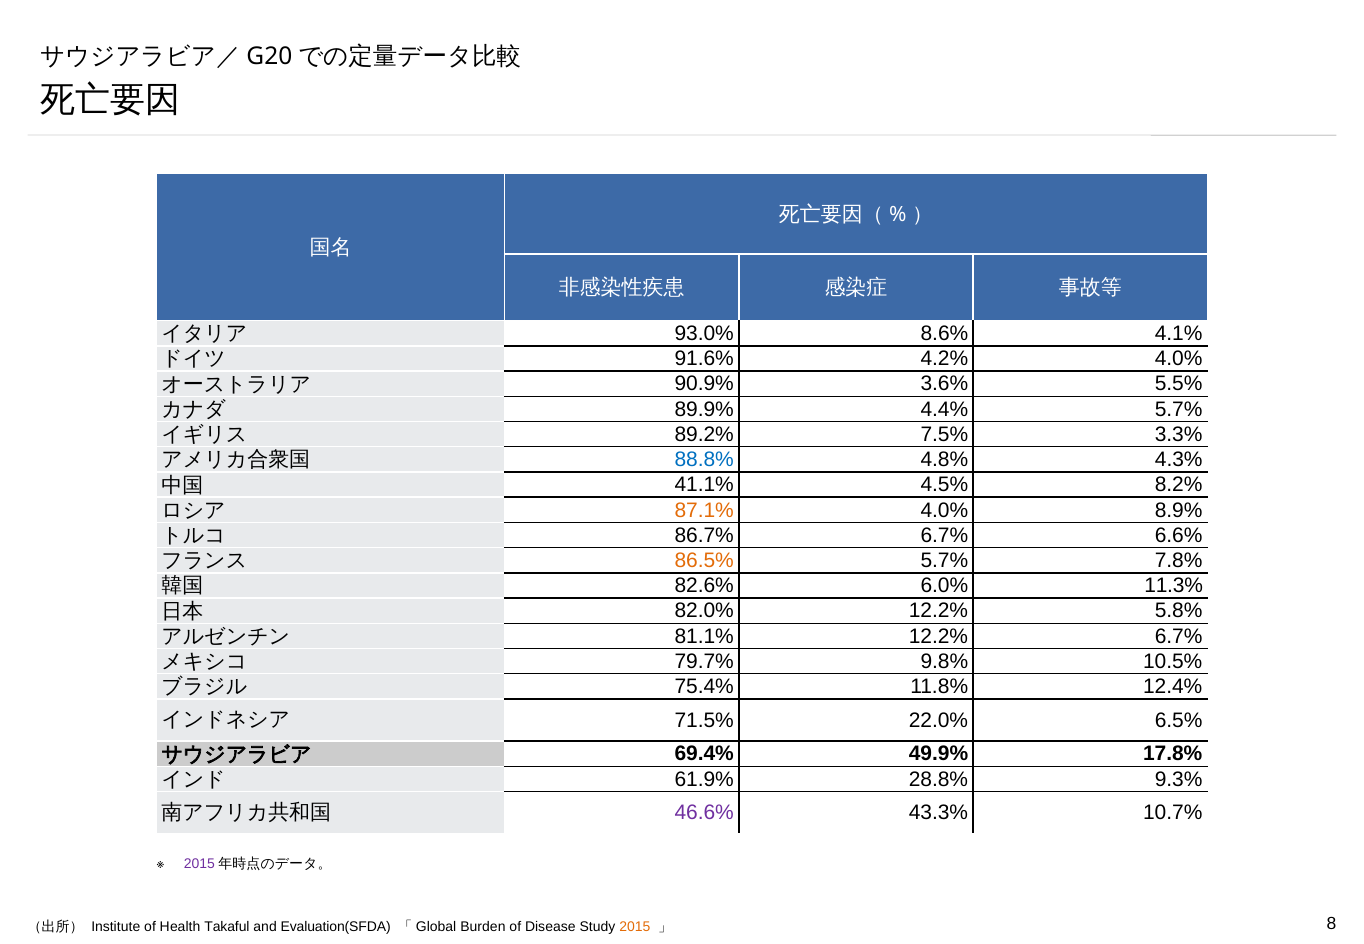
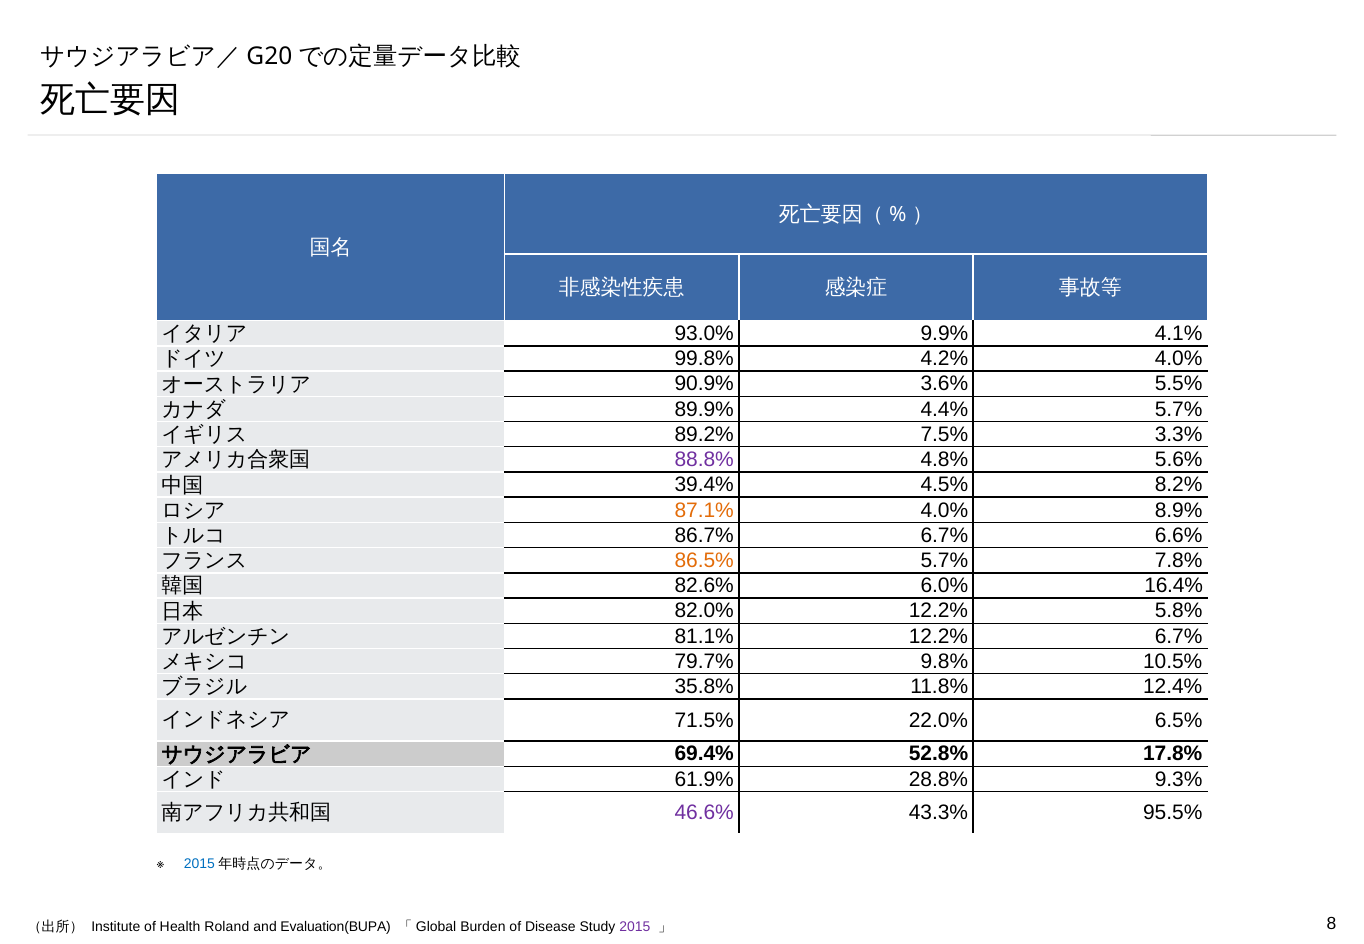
8.6%: 8.6% -> 9.9%
91.6%: 91.6% -> 99.8%
88.8% colour: blue -> purple
4.3%: 4.3% -> 5.6%
41.1%: 41.1% -> 39.4%
11.3%: 11.3% -> 16.4%
75.4%: 75.4% -> 35.8%
49.9%: 49.9% -> 52.8%
10.7%: 10.7% -> 95.5%
2015 at (199, 864) colour: purple -> blue
Takaful: Takaful -> Roland
Evaluation(SFDA: Evaluation(SFDA -> Evaluation(BUPA
2015 at (635, 928) colour: orange -> purple
